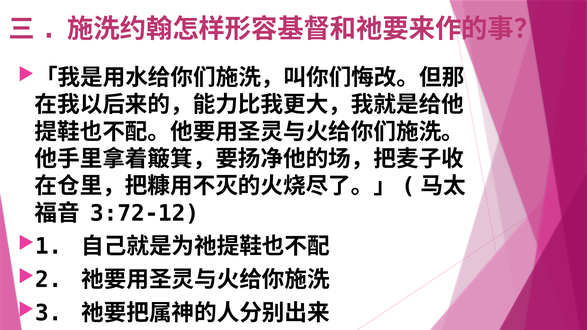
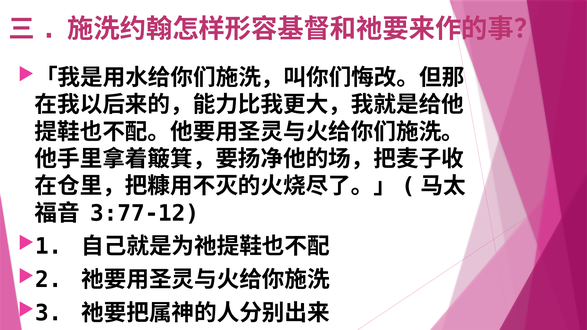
3:72-12: 3:72-12 -> 3:77-12
